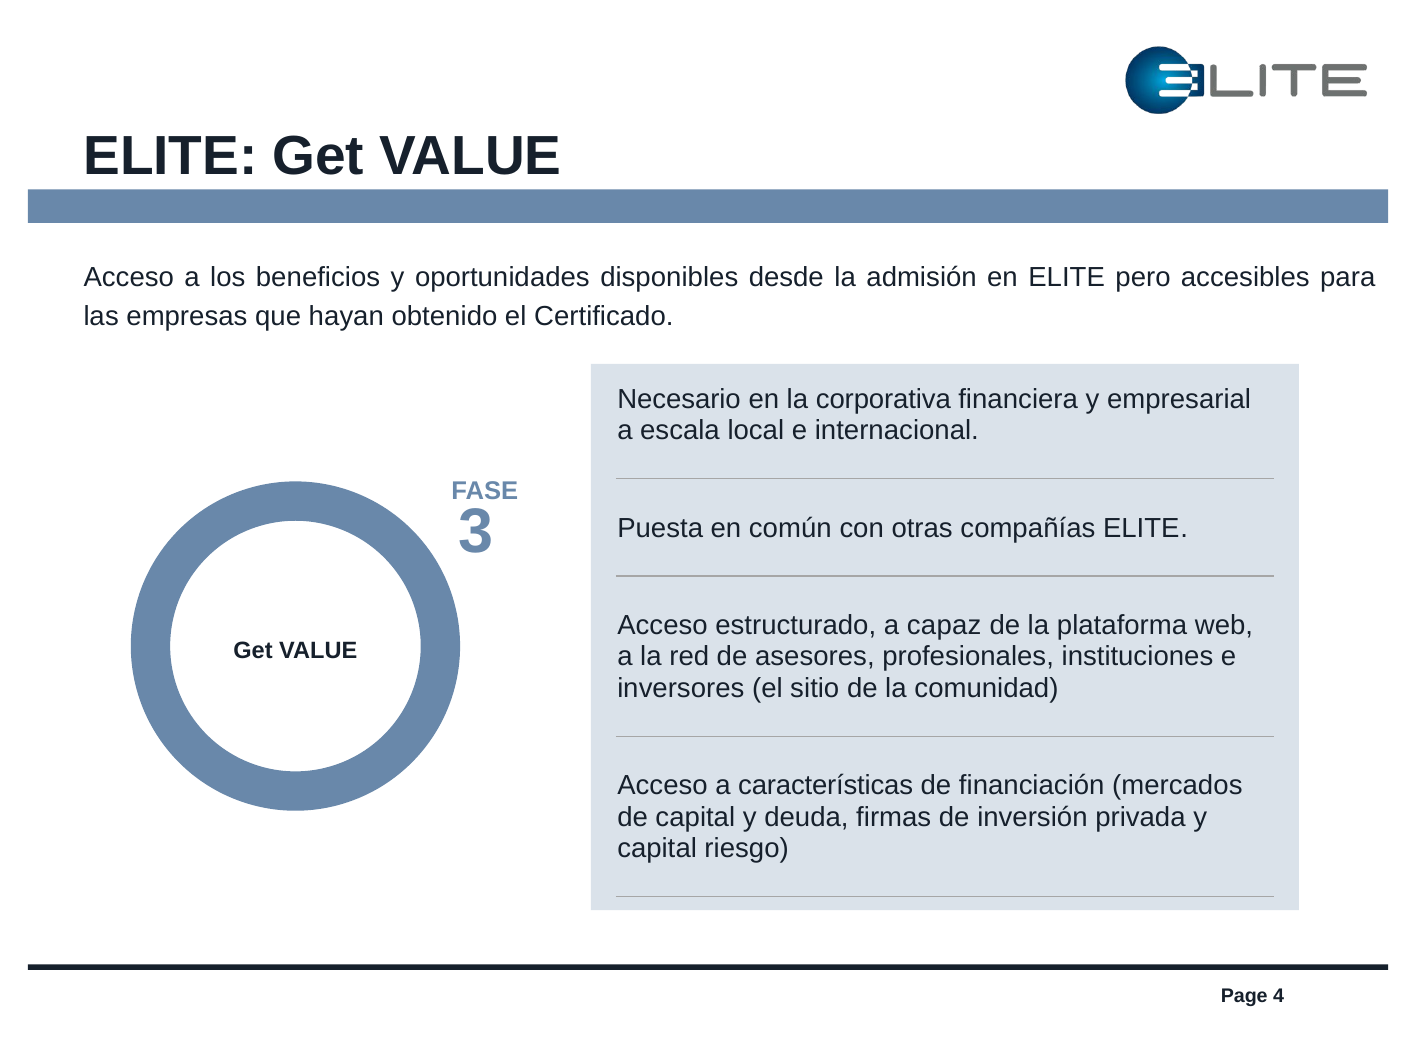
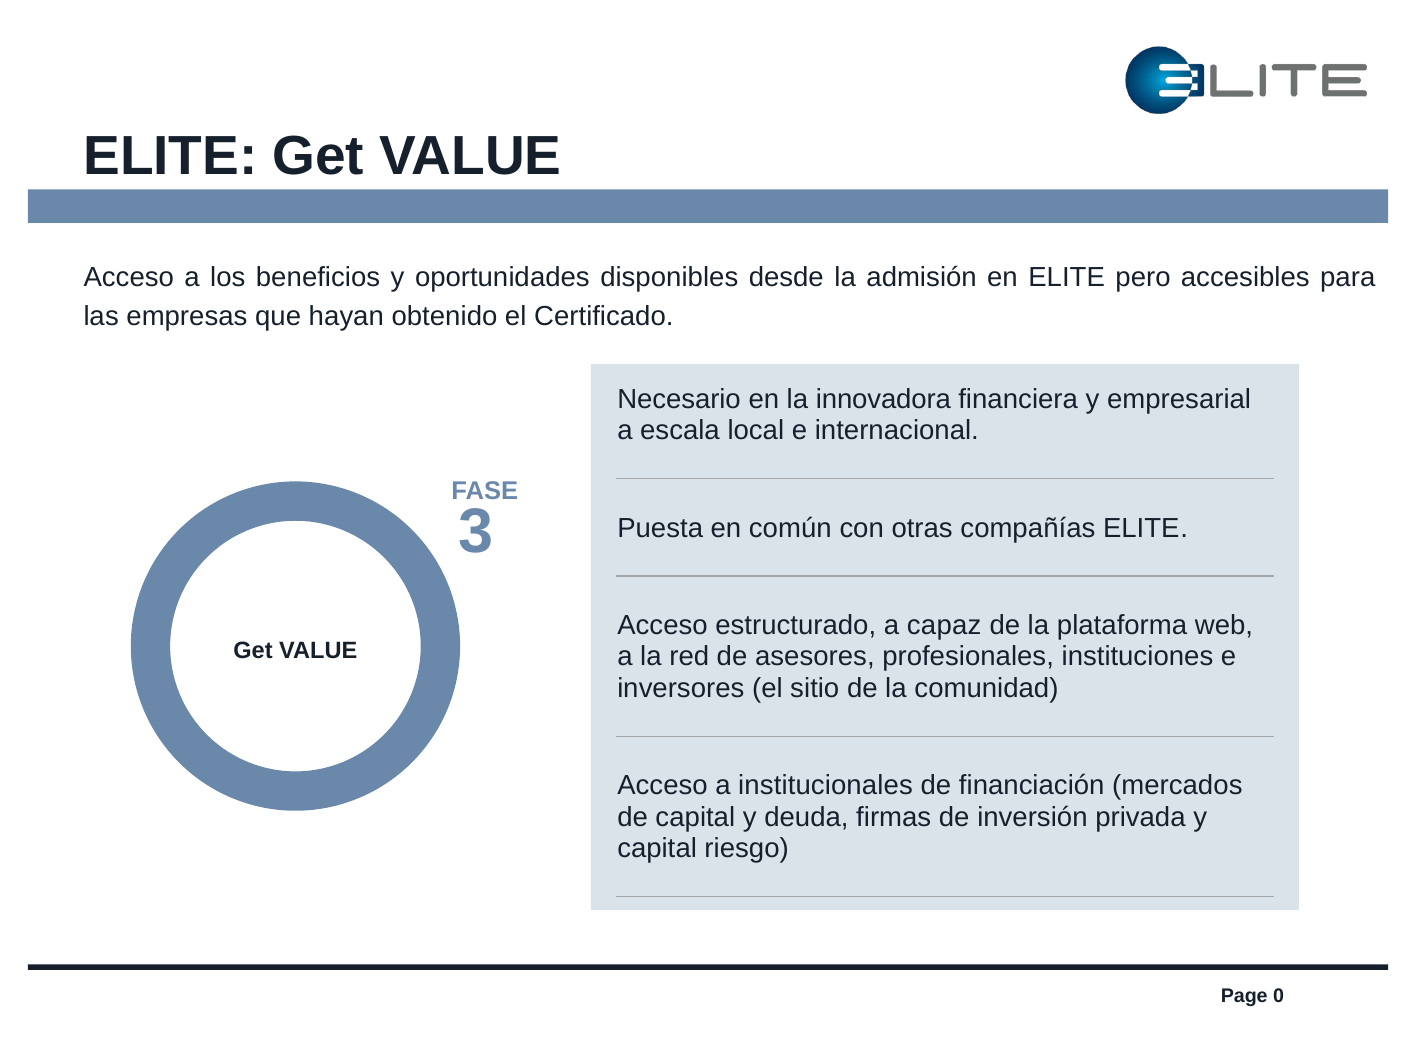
corporativa: corporativa -> innovadora
características: características -> institucionales
4: 4 -> 0
